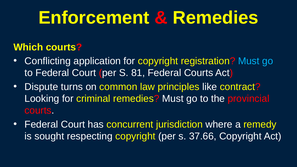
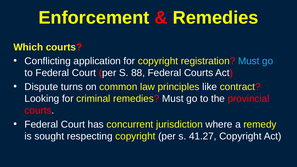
81: 81 -> 88
37.66: 37.66 -> 41.27
